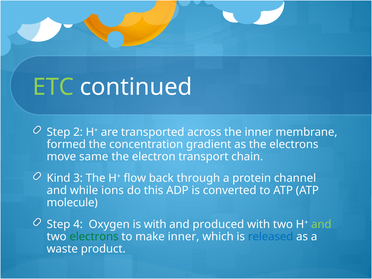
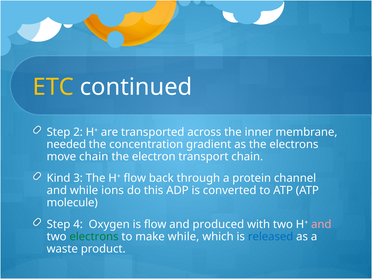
ETC colour: light green -> yellow
formed: formed -> needed
move same: same -> chain
is with: with -> flow
and at (321, 224) colour: light green -> pink
make inner: inner -> while
